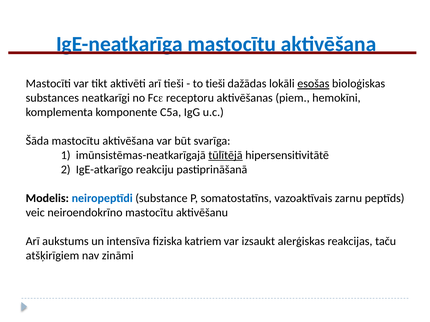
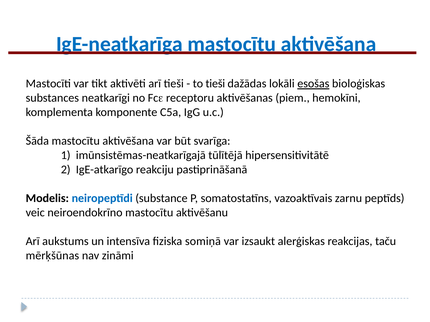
tūlītējā underline: present -> none
katriem: katriem -> somiņā
atšķirīgiem: atšķirīgiem -> mērķšūnas
